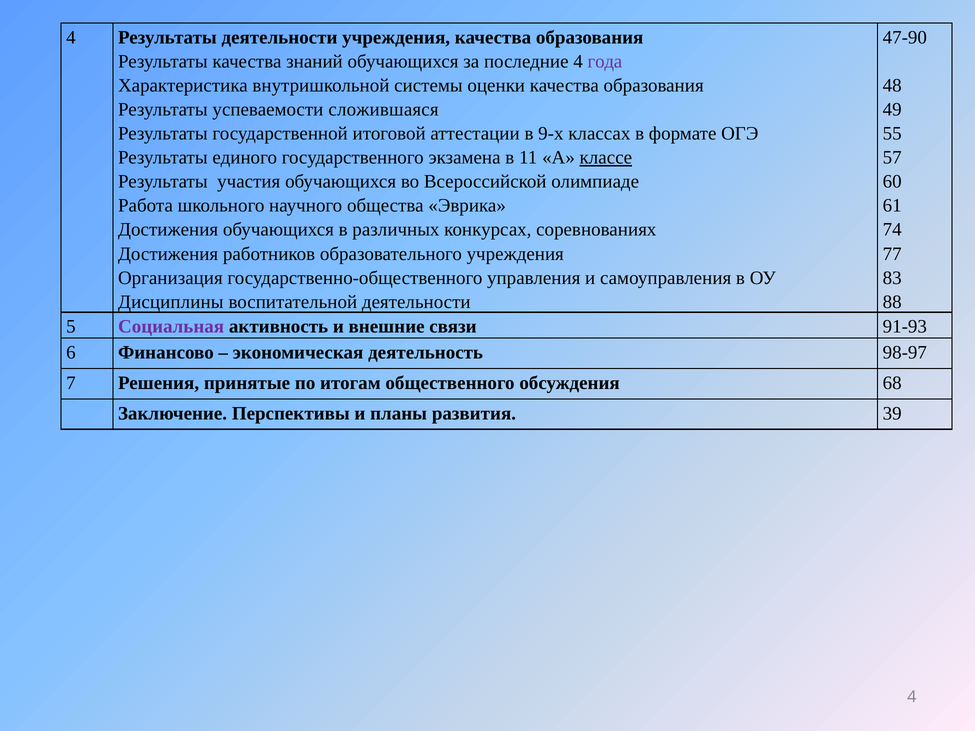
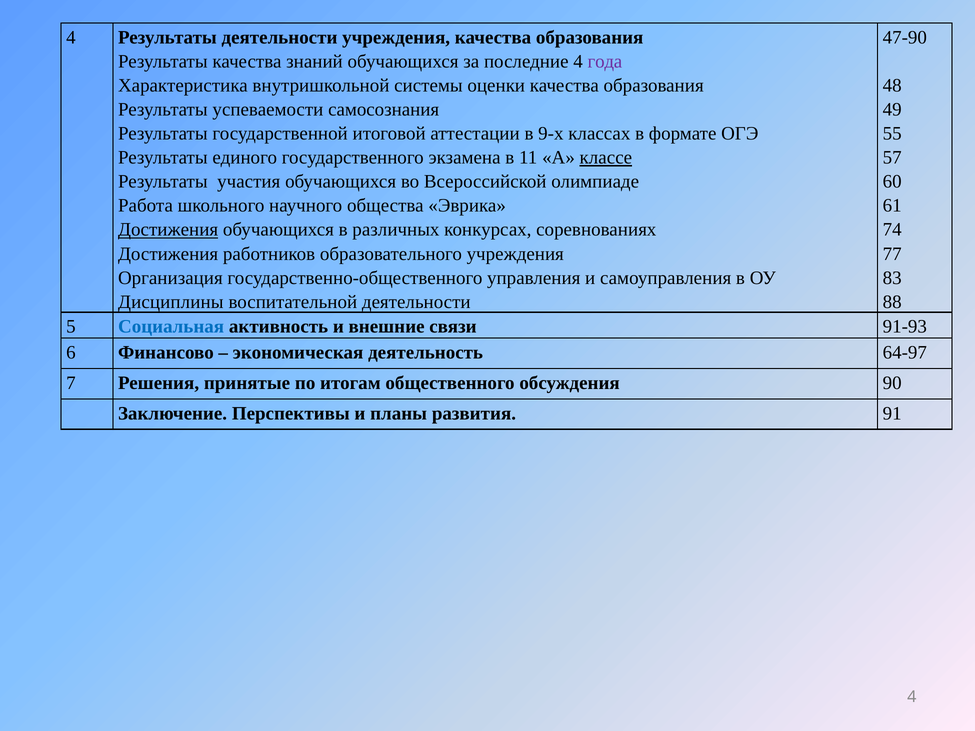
сложившаяся: сложившаяся -> самосознания
Достижения at (168, 230) underline: none -> present
Социальная colour: purple -> blue
98-97: 98-97 -> 64-97
68: 68 -> 90
39: 39 -> 91
